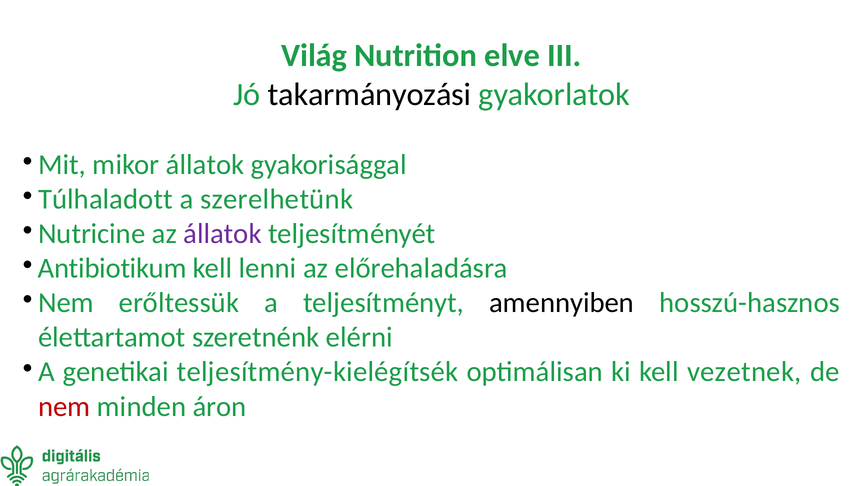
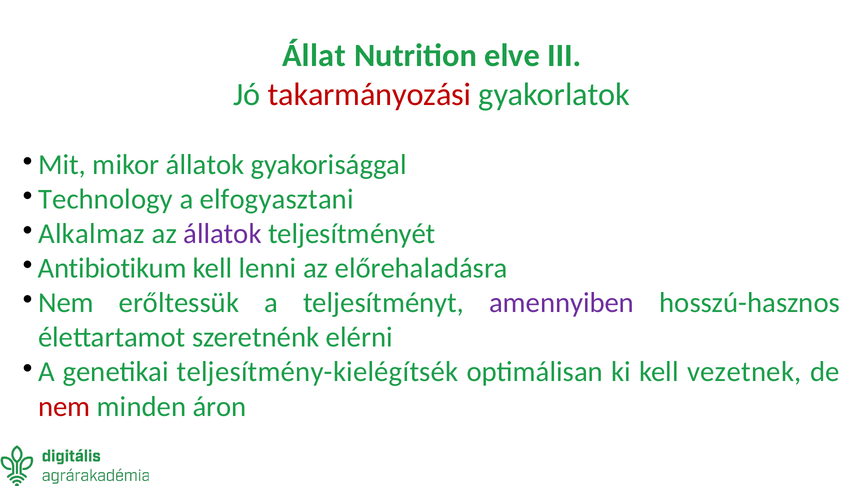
Világ: Világ -> Állat
takarmányozási colour: black -> red
Túlhaladott: Túlhaladott -> Technology
szerelhetünk: szerelhetünk -> elfogyasztani
Nutricine: Nutricine -> Alkalmaz
amennyiben colour: black -> purple
